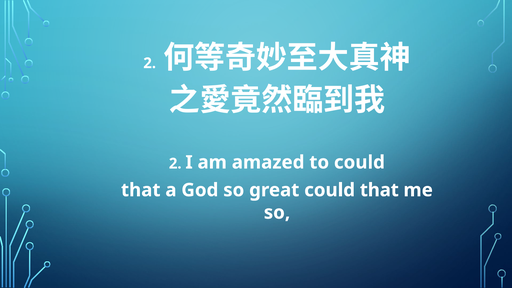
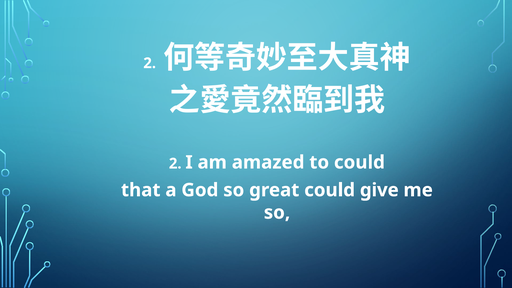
great could that: that -> give
